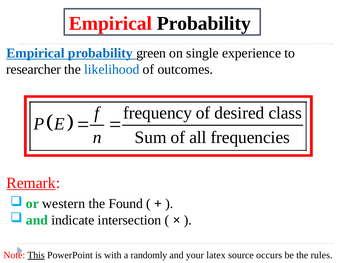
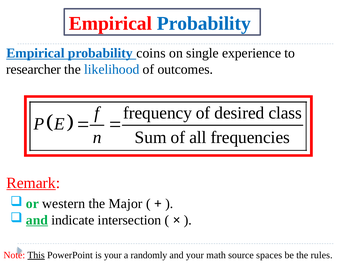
Probability at (204, 24) colour: black -> blue
green: green -> coins
Found: Found -> Major
and at (37, 220) underline: none -> present
is with: with -> your
latex: latex -> math
occurs: occurs -> spaces
